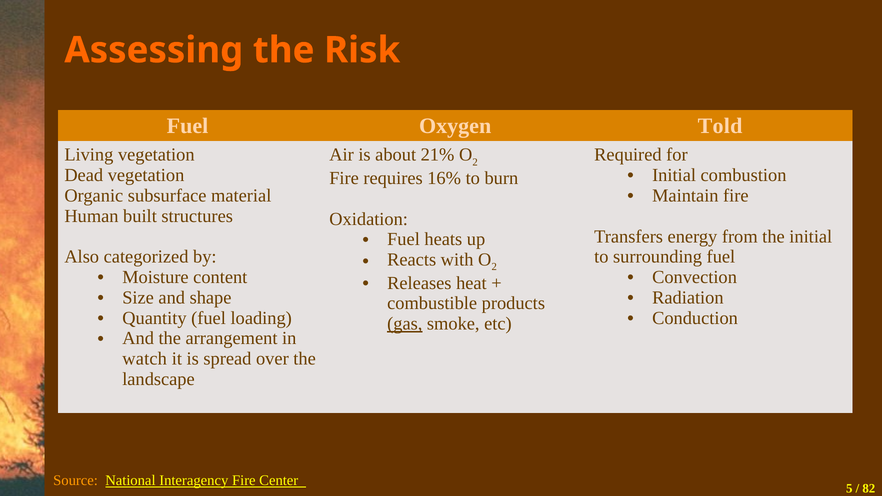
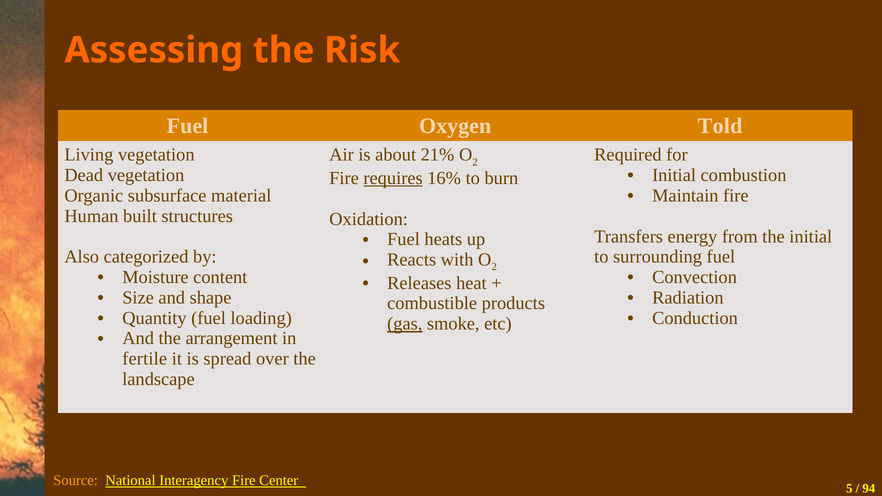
requires underline: none -> present
watch: watch -> fertile
82: 82 -> 94
